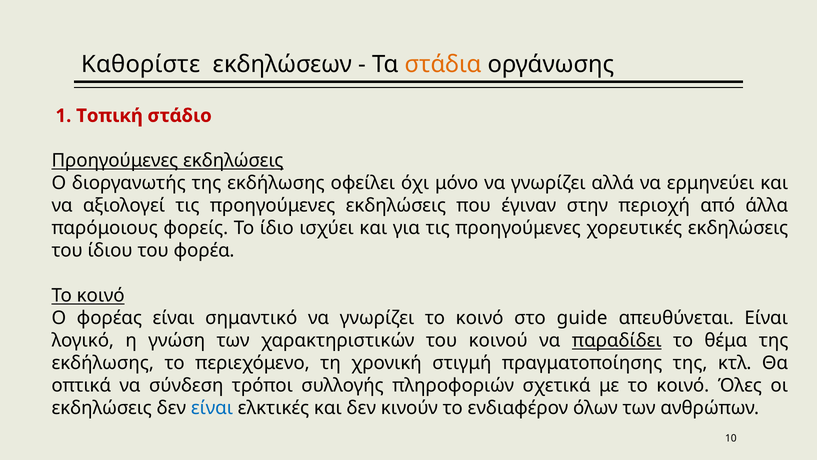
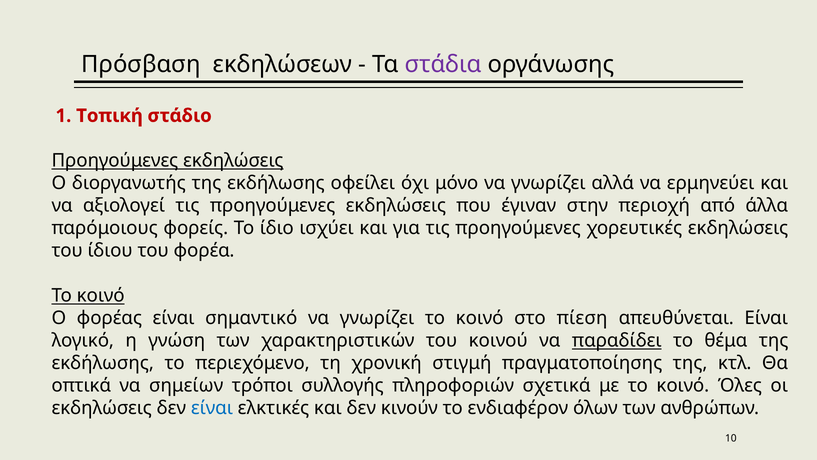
Καθορίστε: Καθορίστε -> Πρόσβαση
στάδια colour: orange -> purple
guide: guide -> πίεση
σύνδεση: σύνδεση -> σημείων
